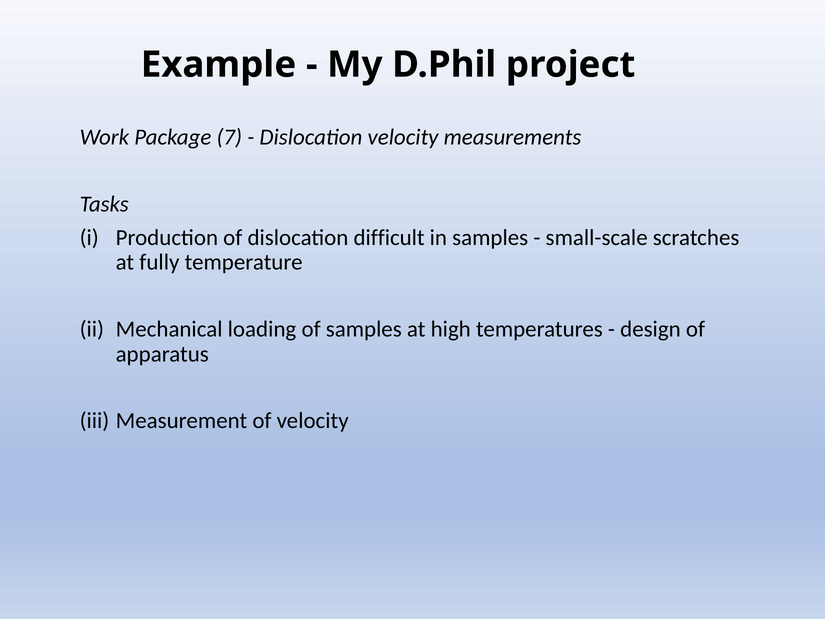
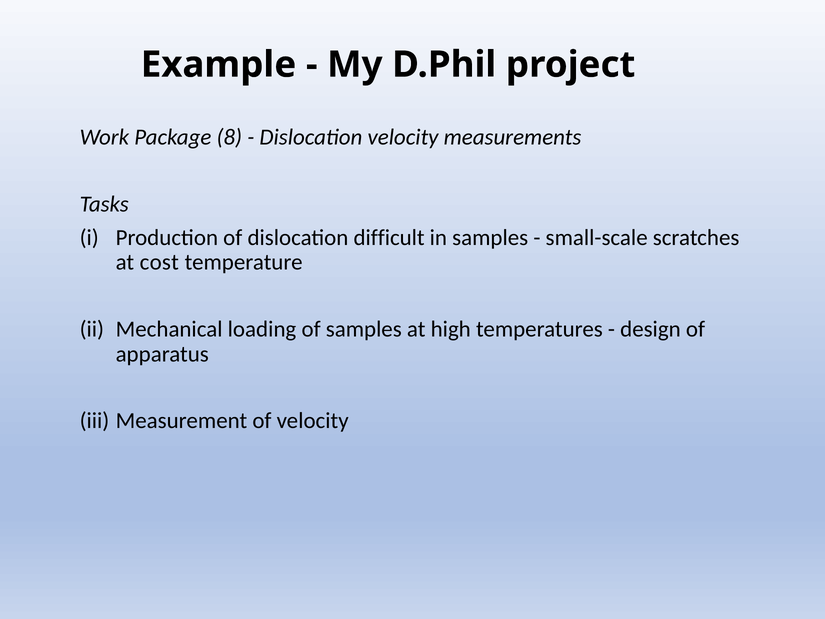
7: 7 -> 8
fully: fully -> cost
